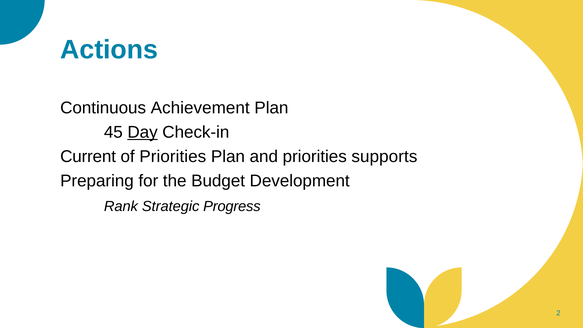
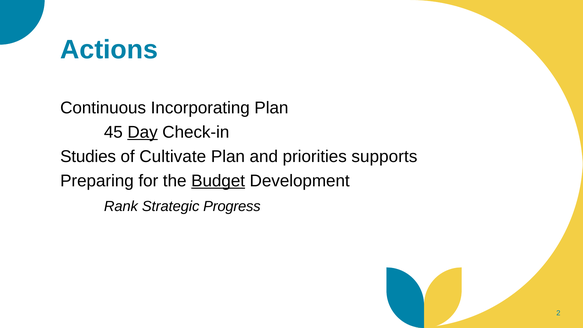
Achievement: Achievement -> Incorporating
Current: Current -> Studies
of Priorities: Priorities -> Cultivate
Budget underline: none -> present
